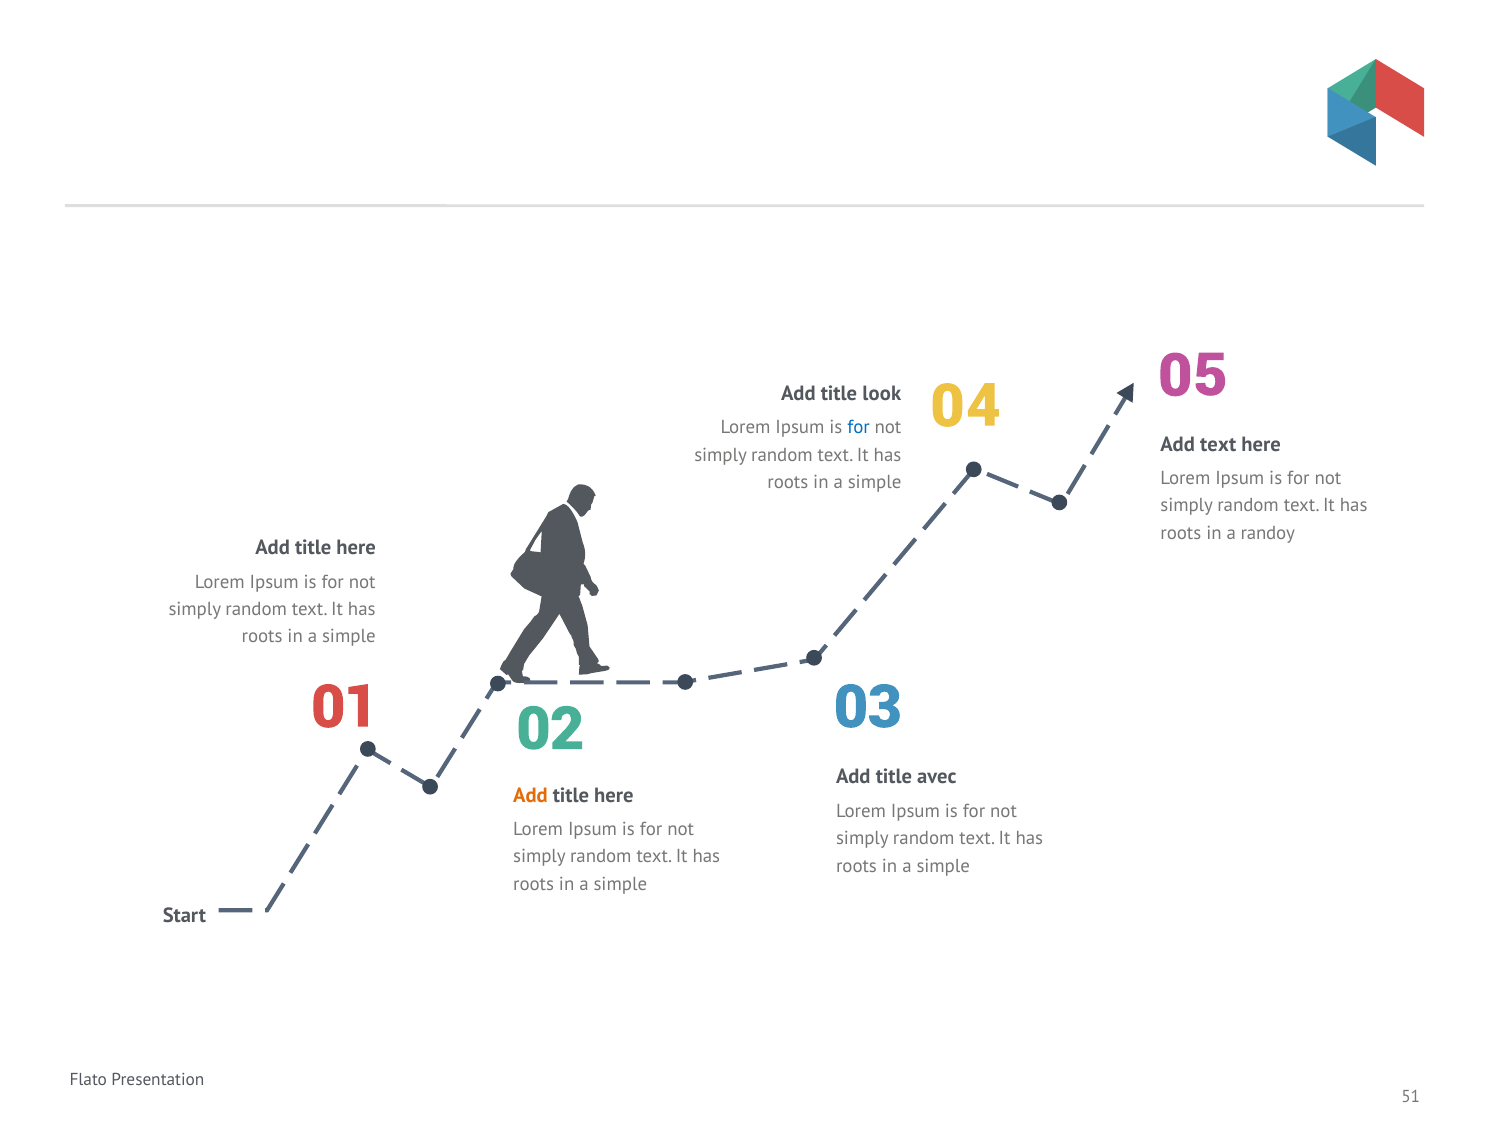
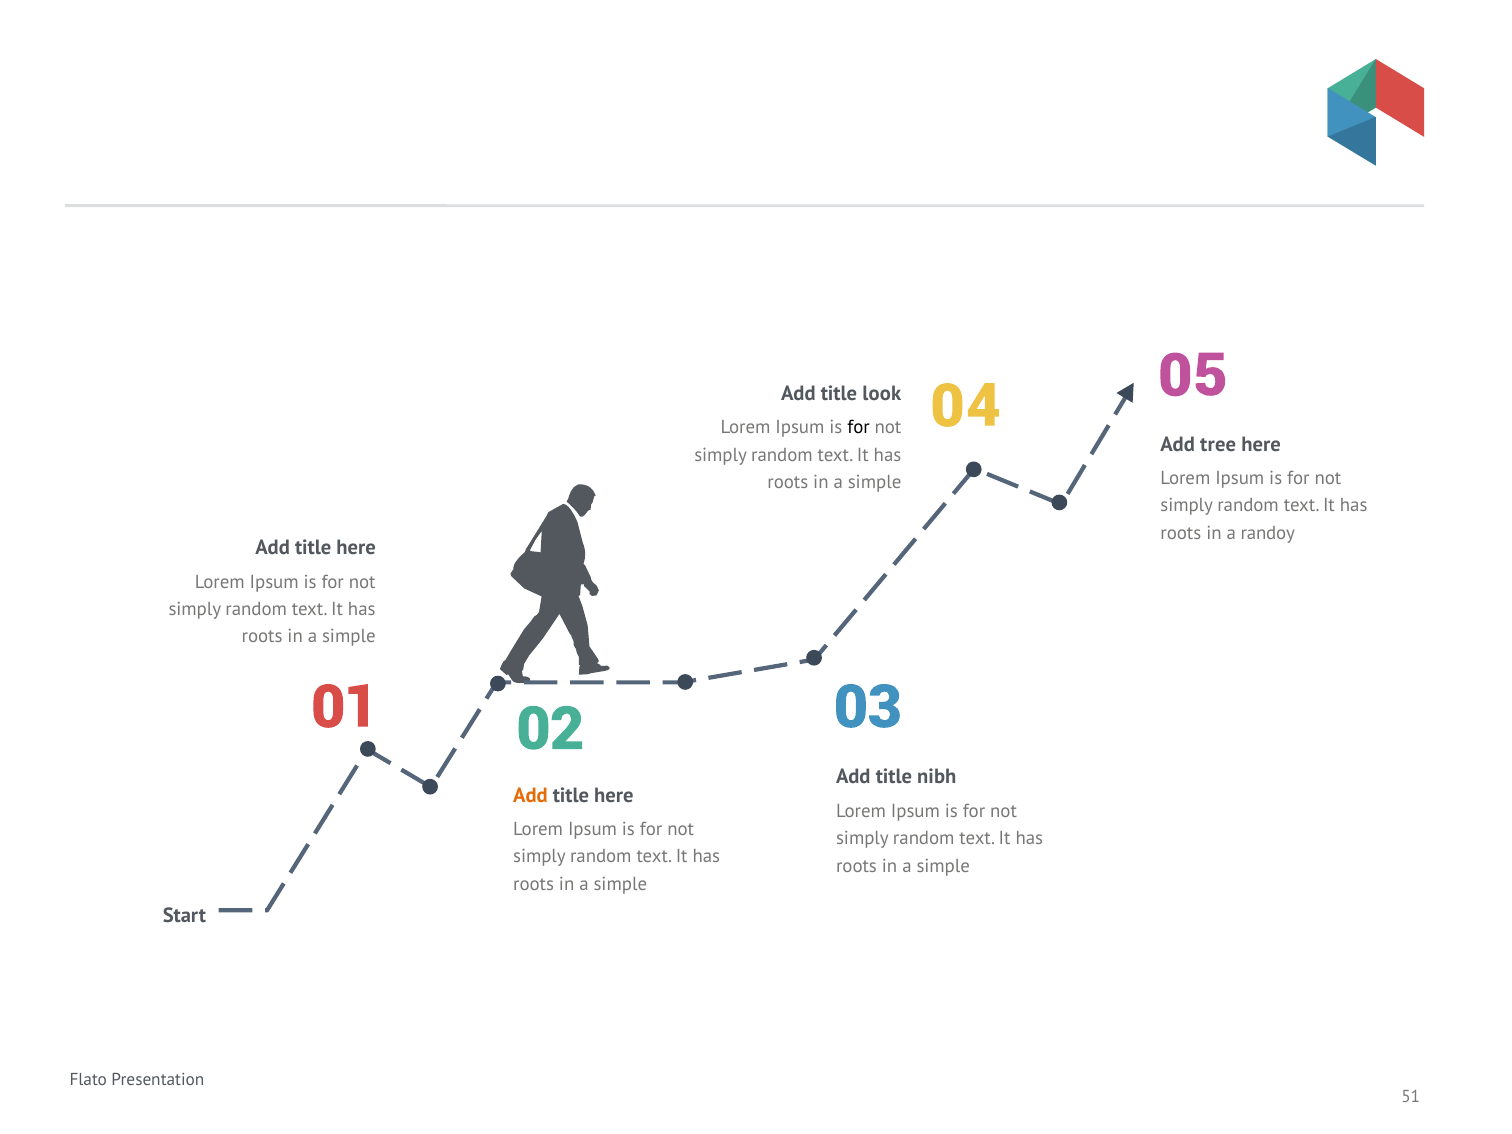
for at (859, 428) colour: blue -> black
Add text: text -> tree
avec: avec -> nibh
